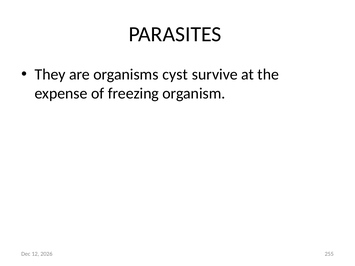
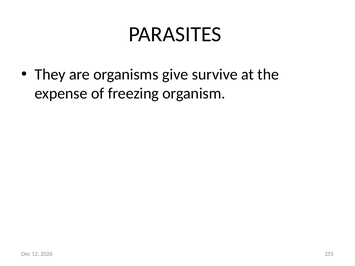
cyst: cyst -> give
